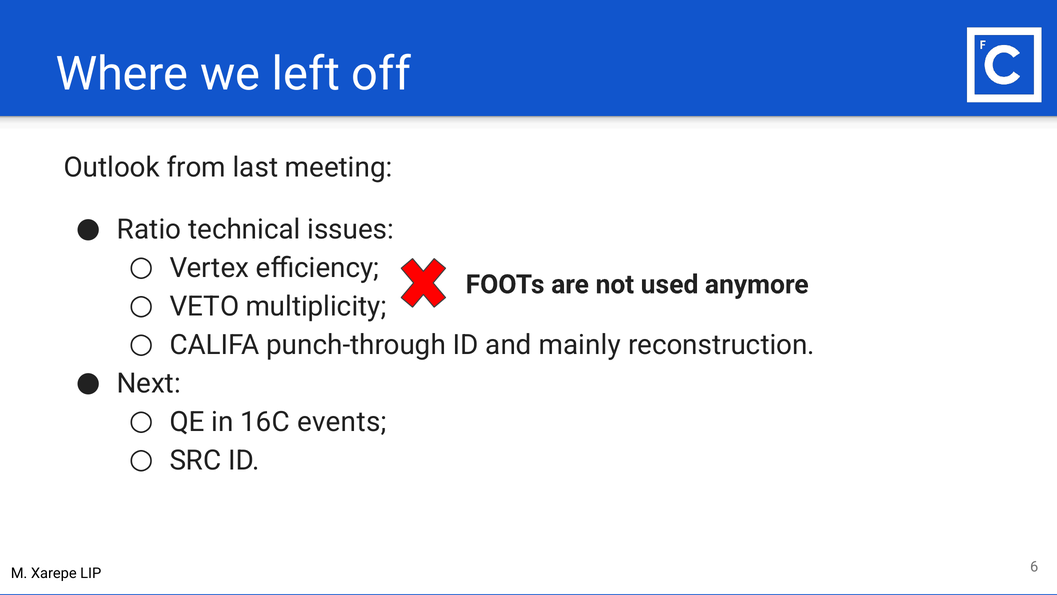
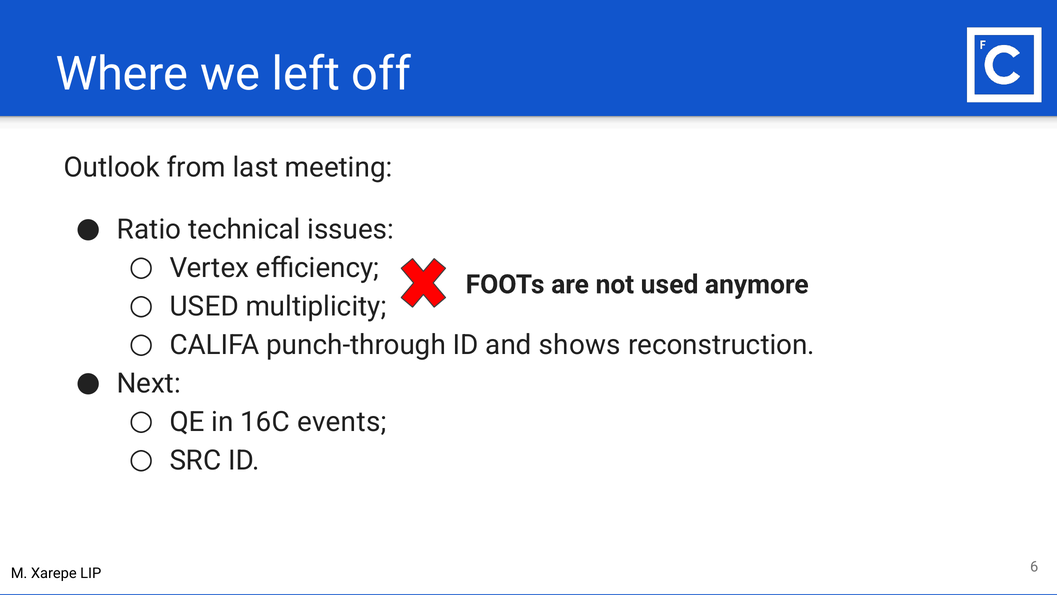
VETO at (204, 306): VETO -> USED
mainly: mainly -> shows
